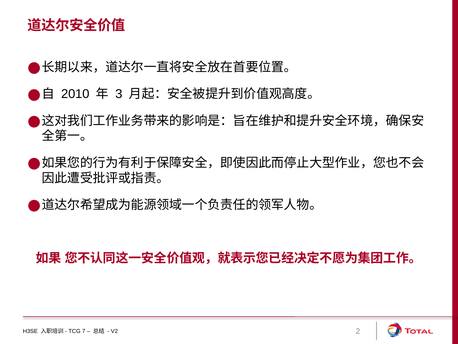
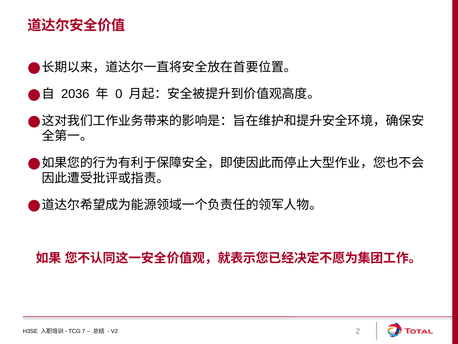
2010: 2010 -> 2036
3: 3 -> 0
